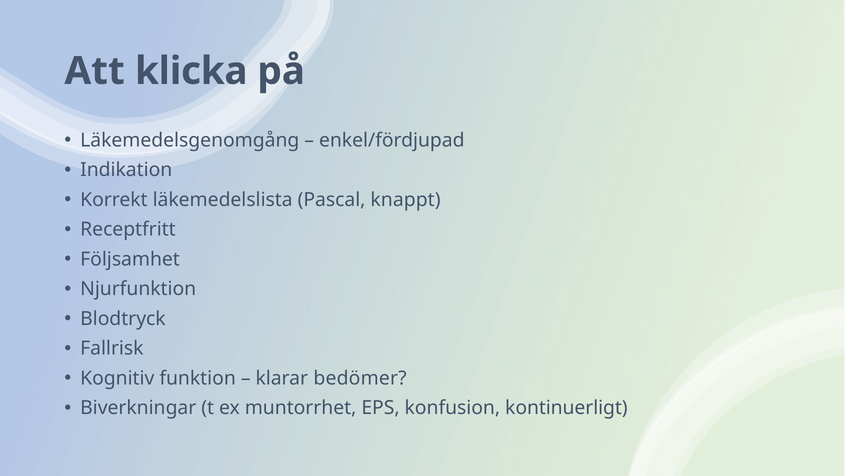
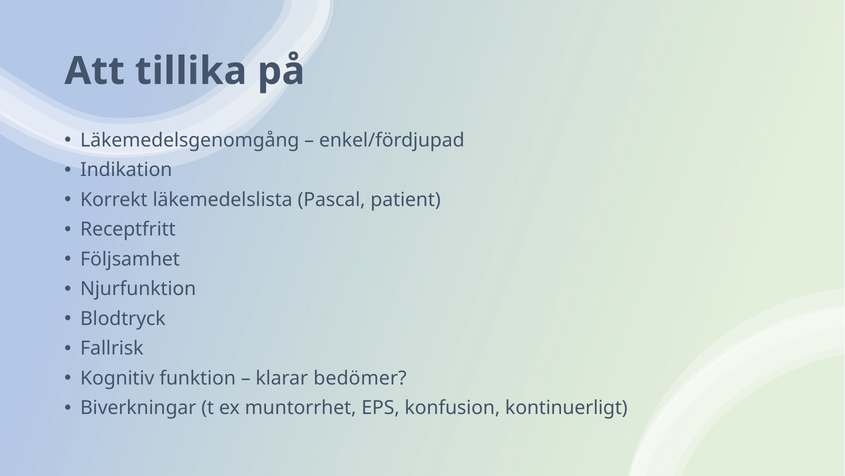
klicka: klicka -> tillika
knappt: knappt -> patient
